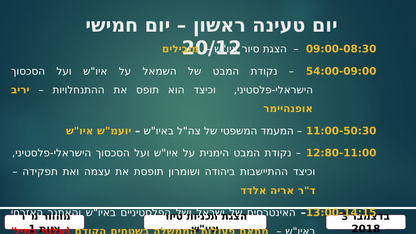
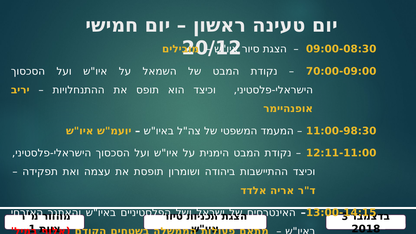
54:00-09:00: 54:00-09:00 -> 70:00-09:00
11:00-50:30: 11:00-50:30 -> 11:00-98:30
12:80-11:00: 12:80-11:00 -> 12:11-11:00
